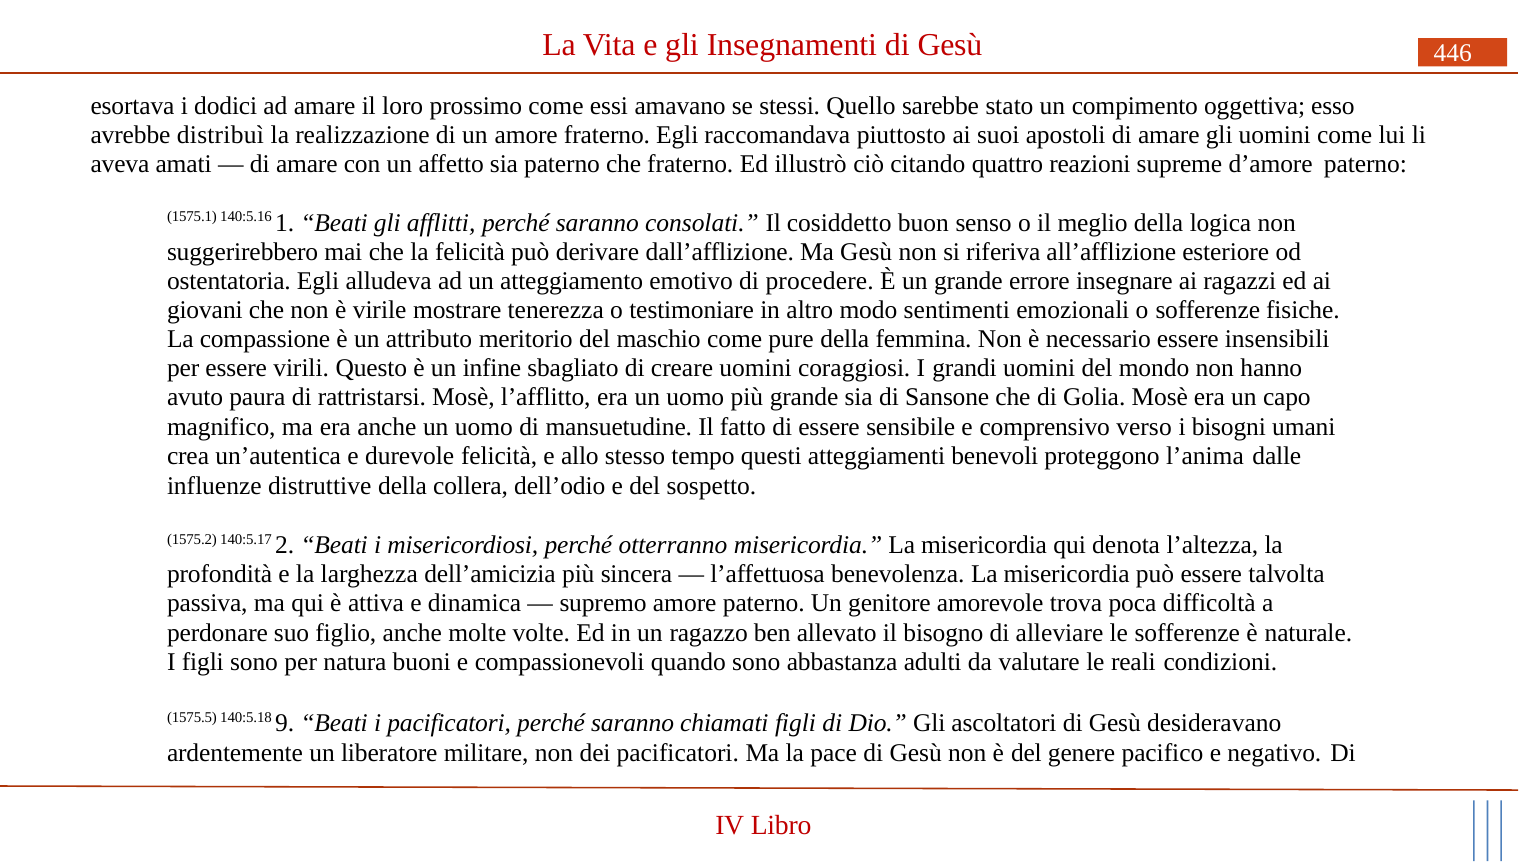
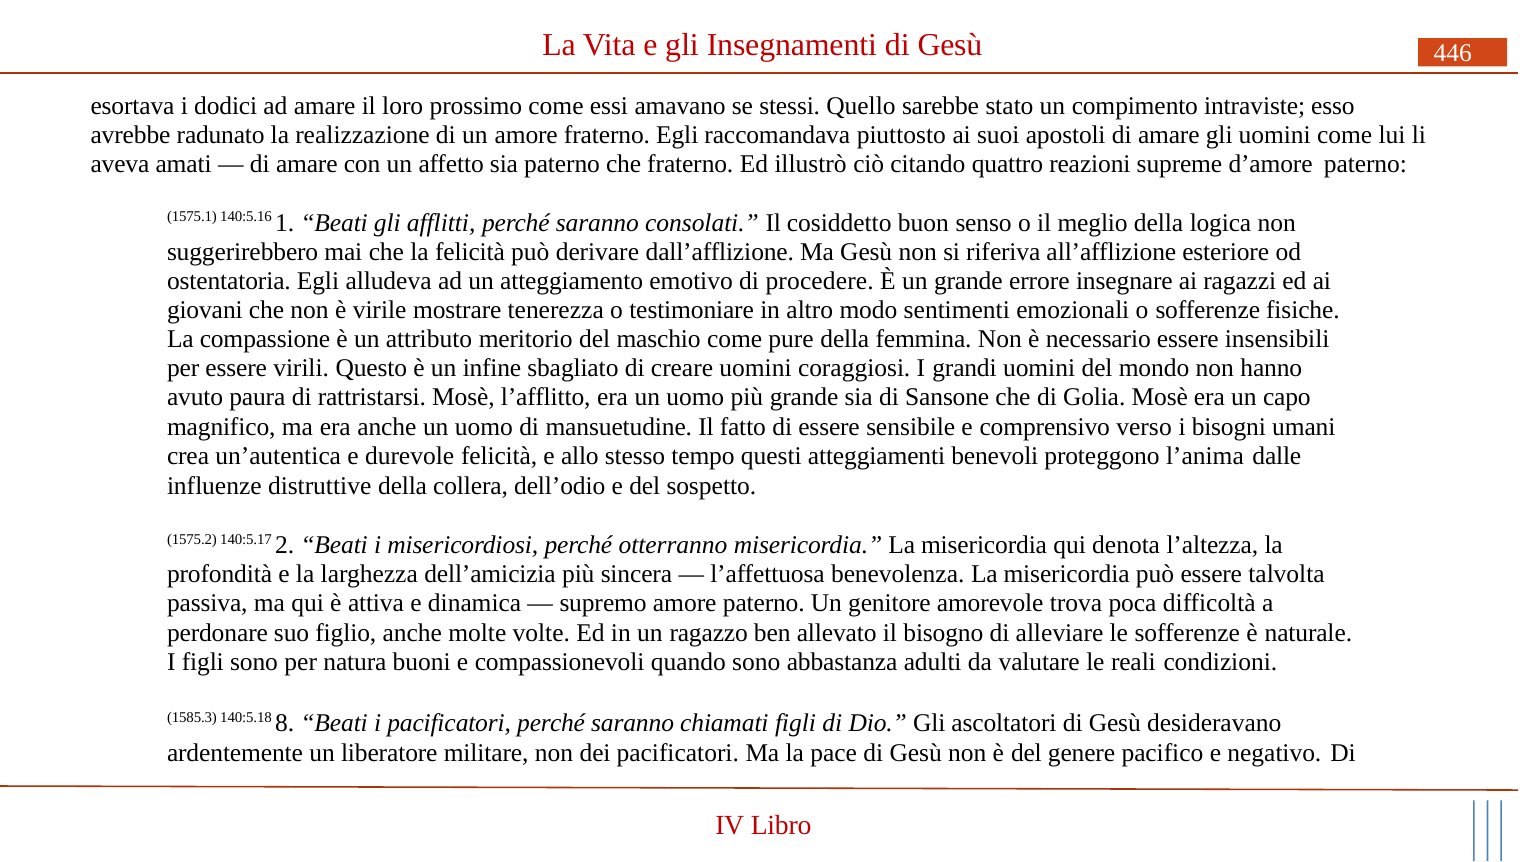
oggettiva: oggettiva -> intraviste
distribuì: distribuì -> radunato
1575.5: 1575.5 -> 1585.3
9: 9 -> 8
